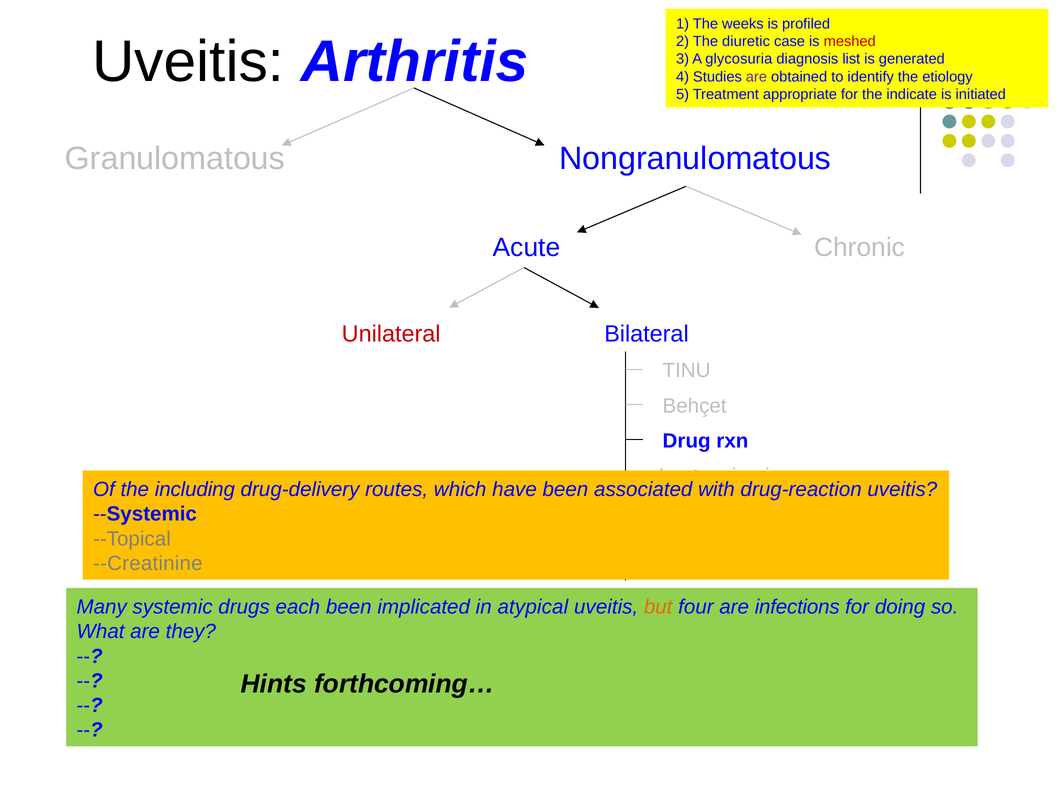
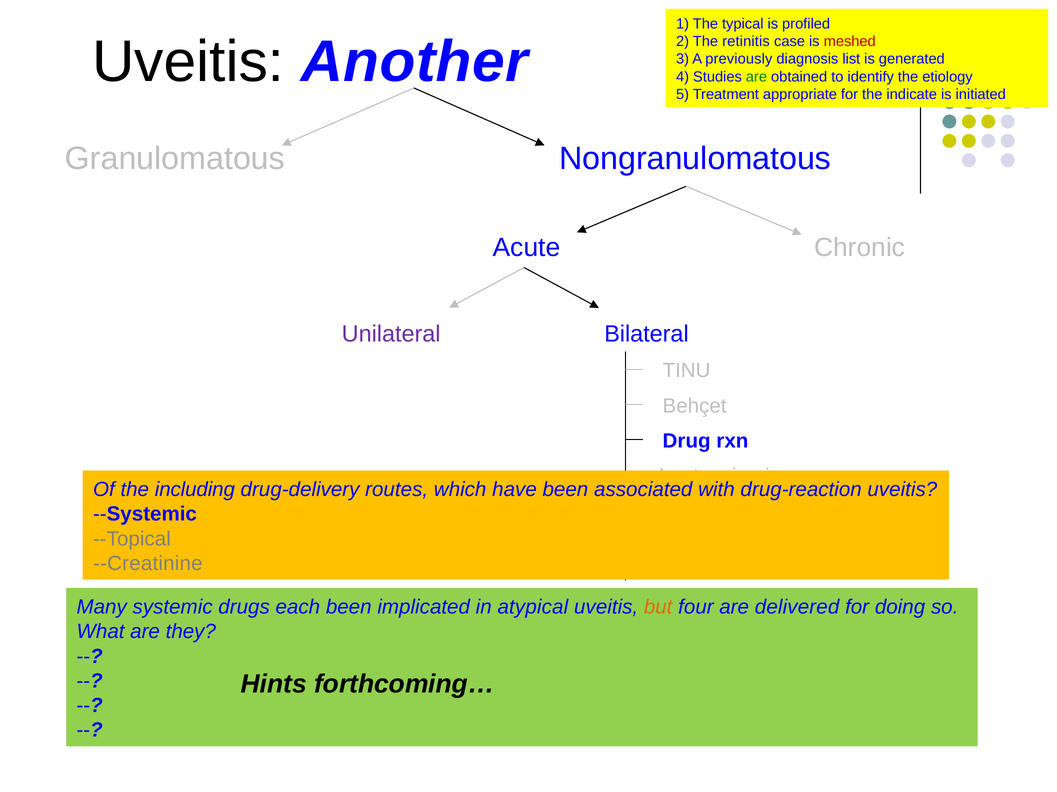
weeks: weeks -> typical
diuretic: diuretic -> retinitis
Arthritis: Arthritis -> Another
glycosuria: glycosuria -> previously
are at (756, 77) colour: purple -> green
Unilateral colour: red -> purple
infections: infections -> delivered
